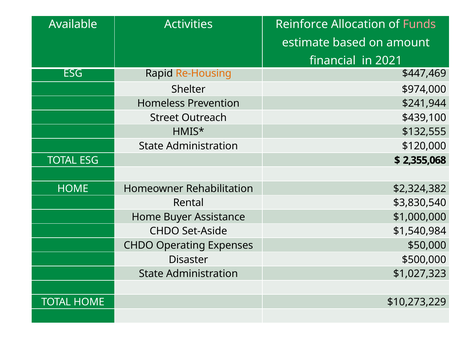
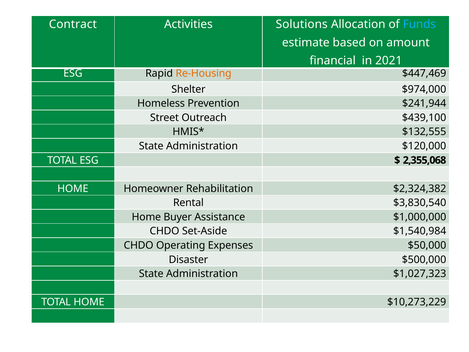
Available: Available -> Contract
Reinforce: Reinforce -> Solutions
Funds colour: pink -> light blue
